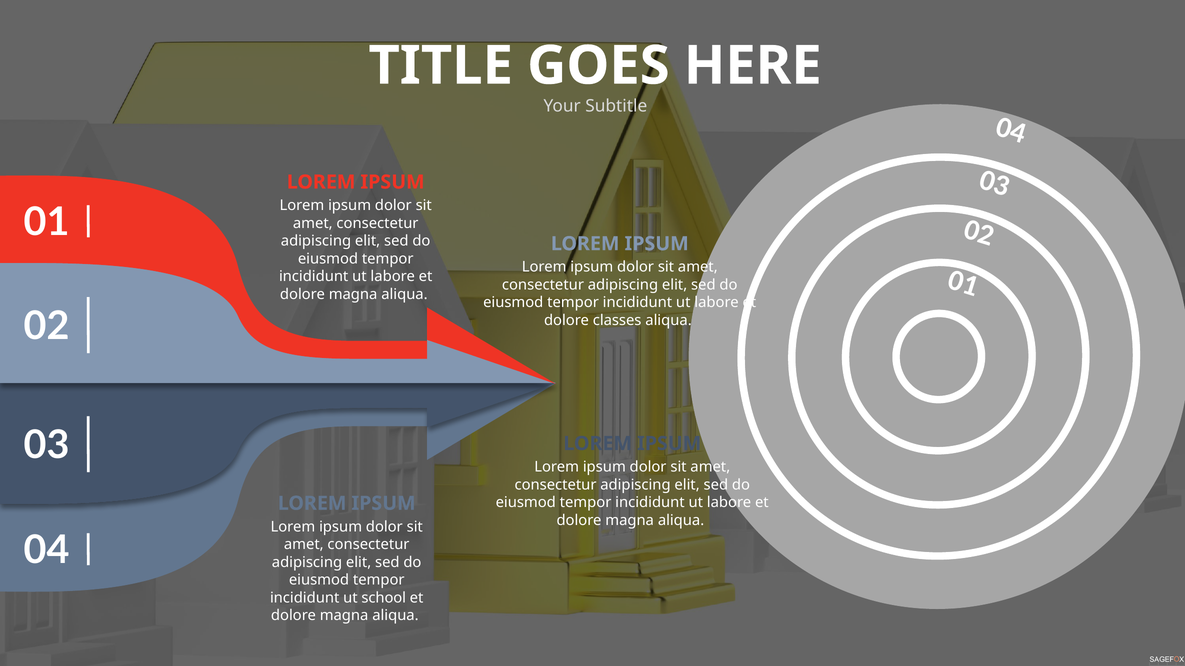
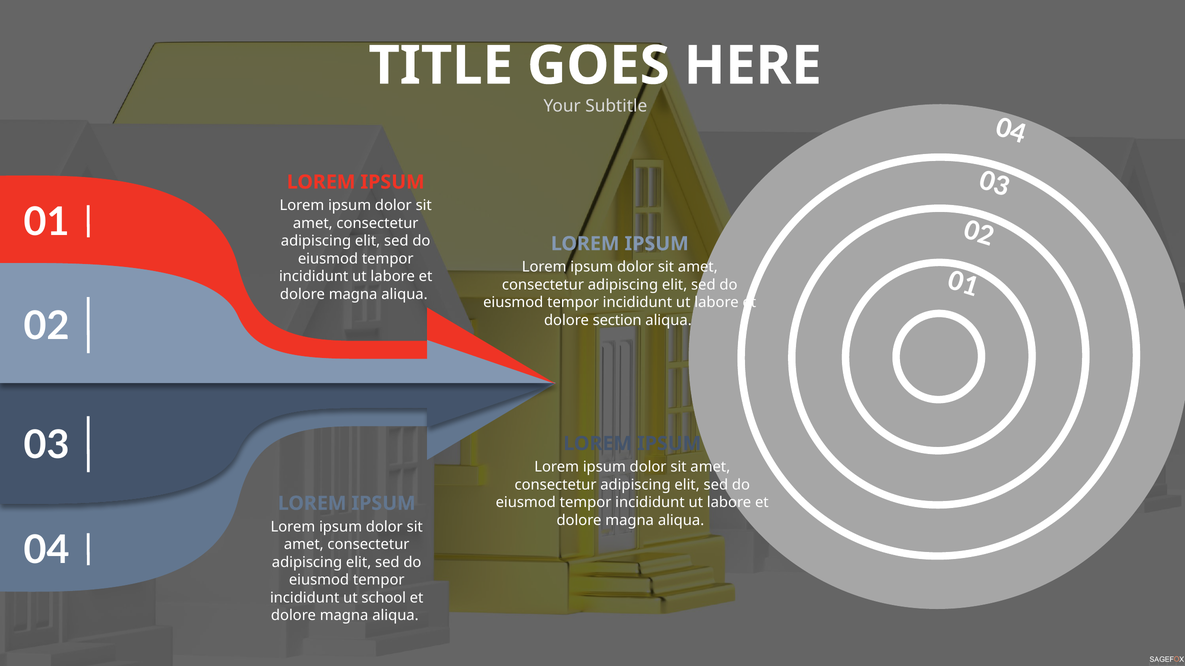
classes: classes -> section
